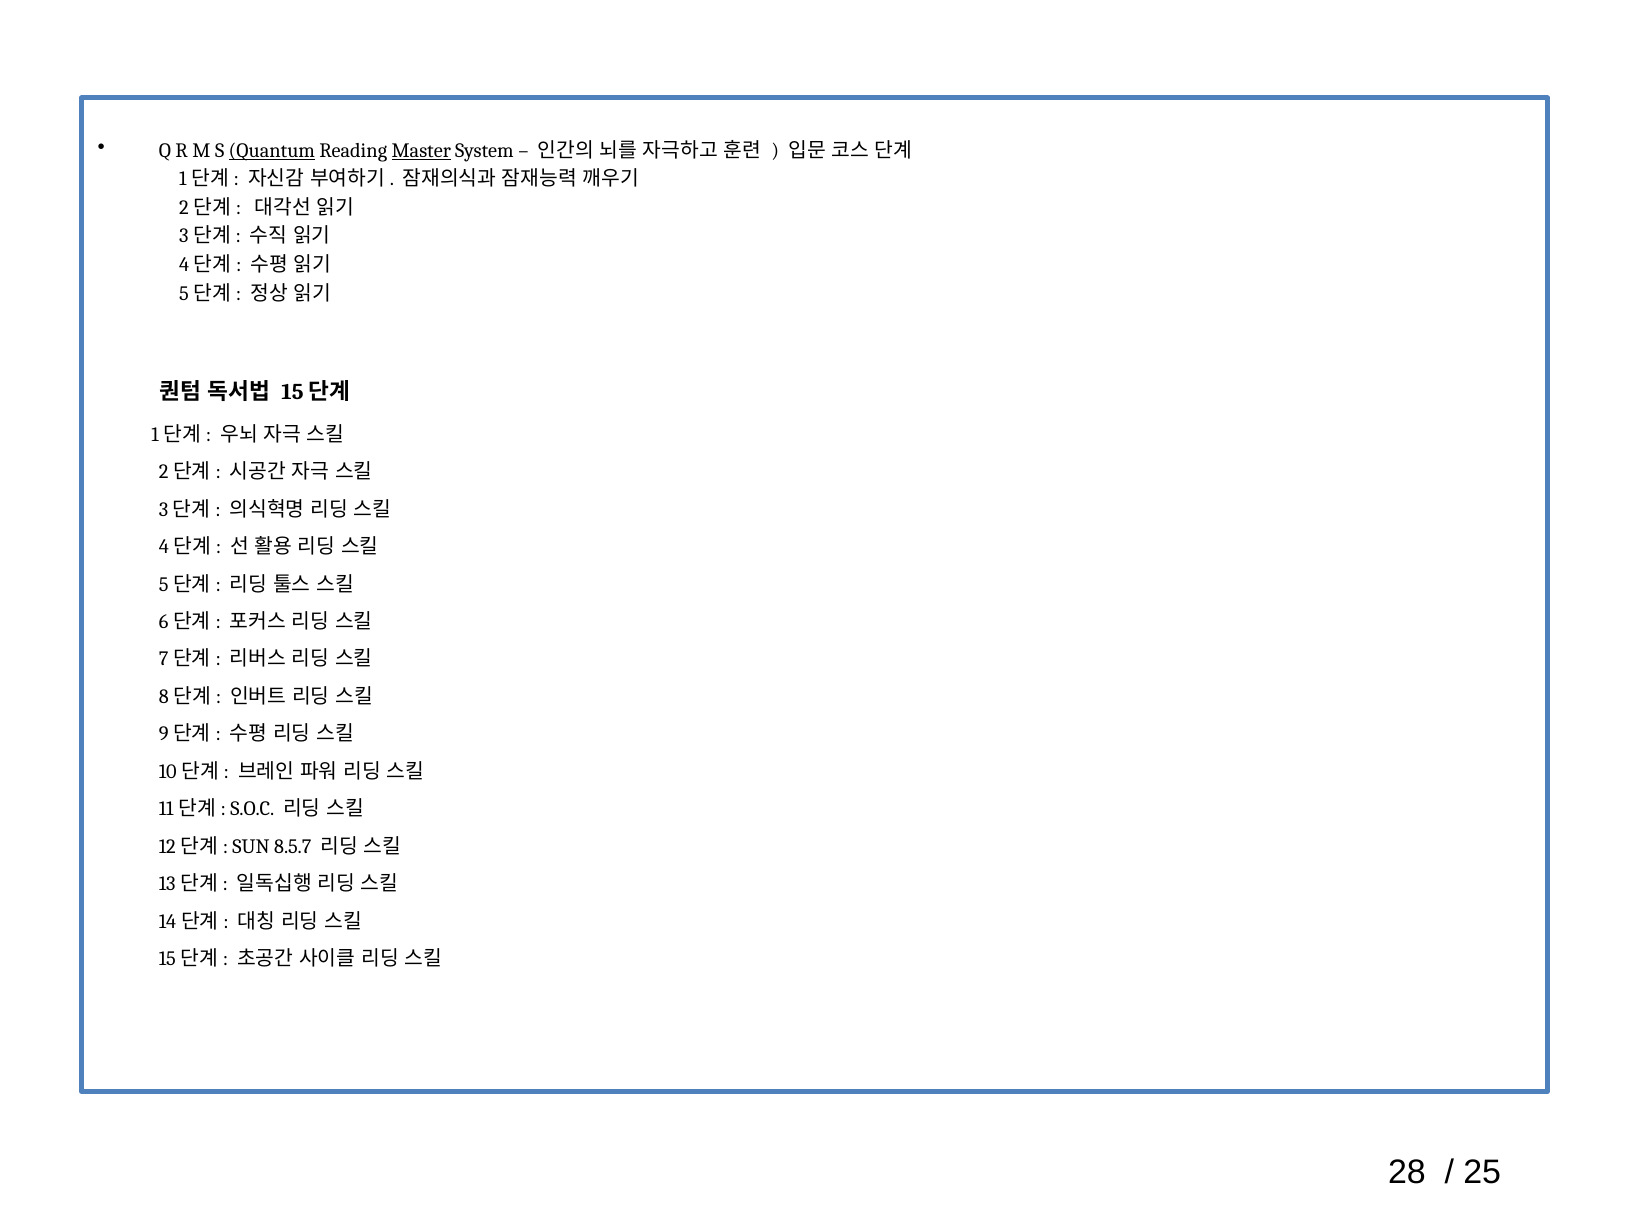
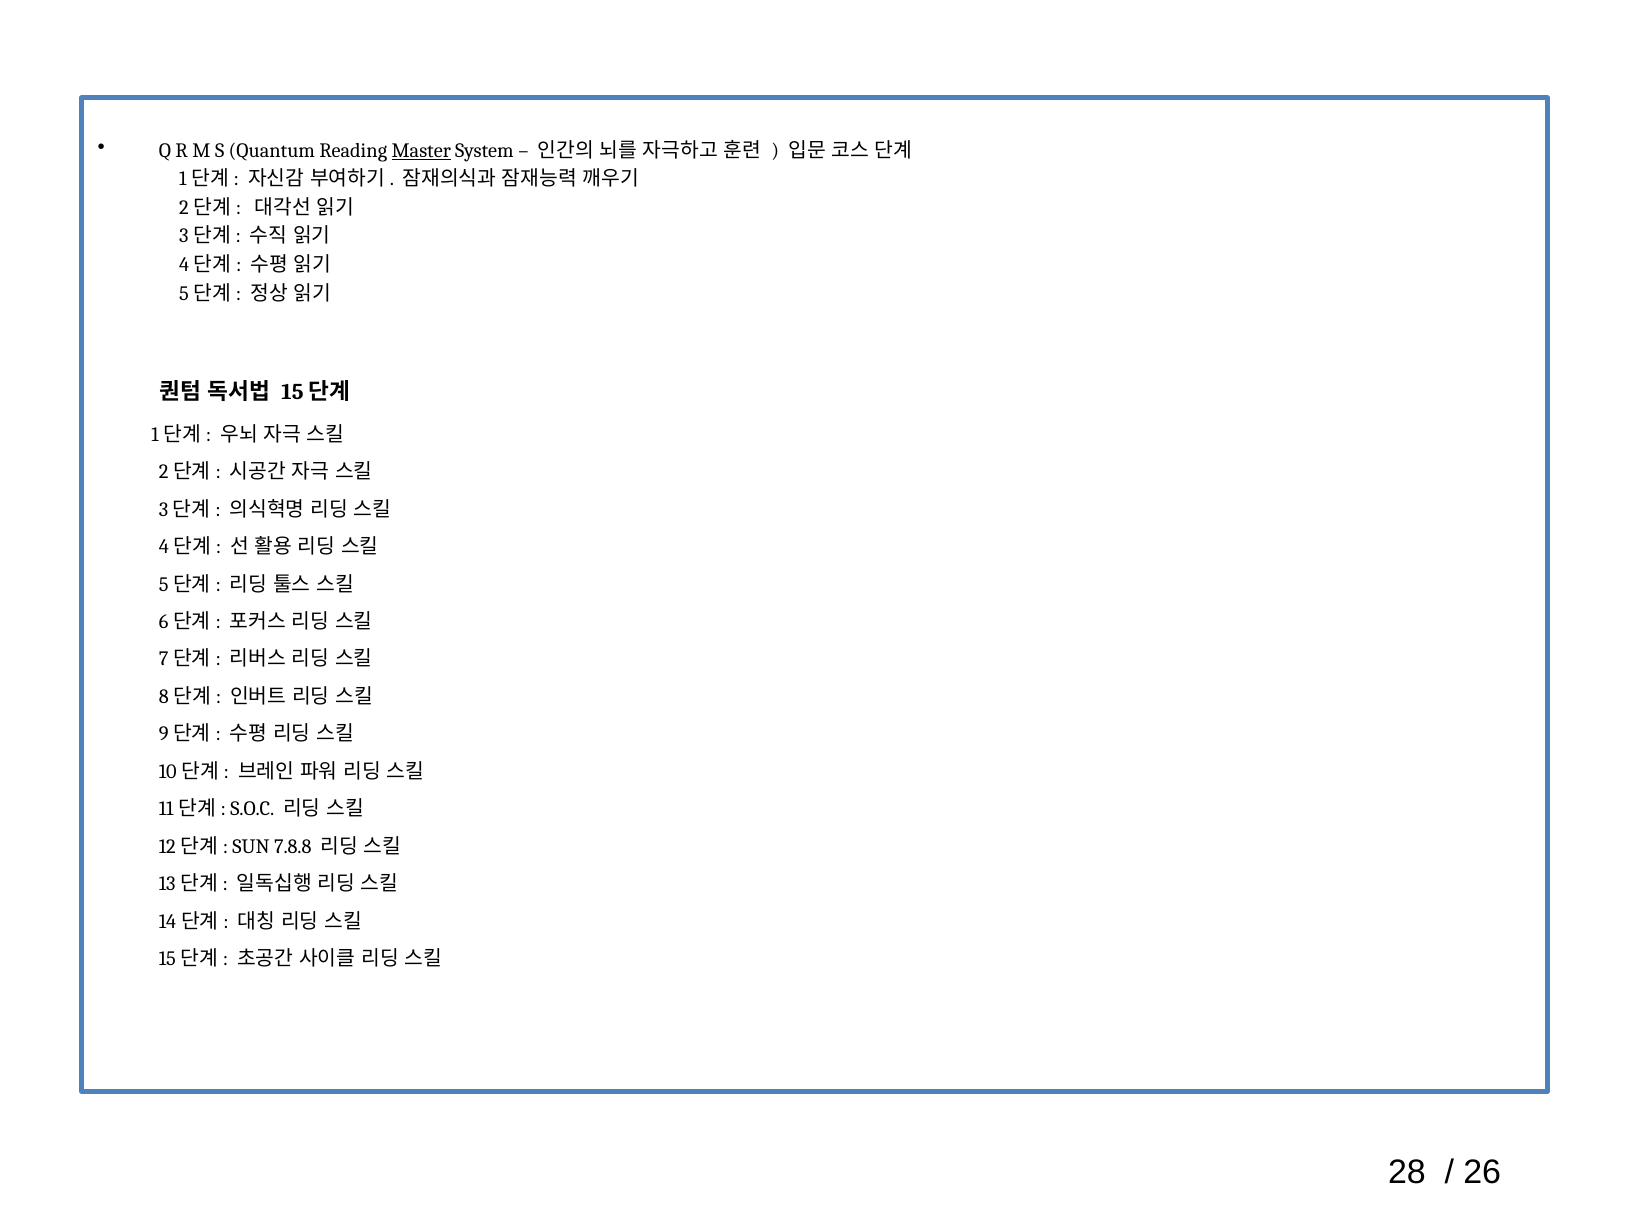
Quantum underline: present -> none
8.5.7: 8.5.7 -> 7.8.8
25: 25 -> 26
